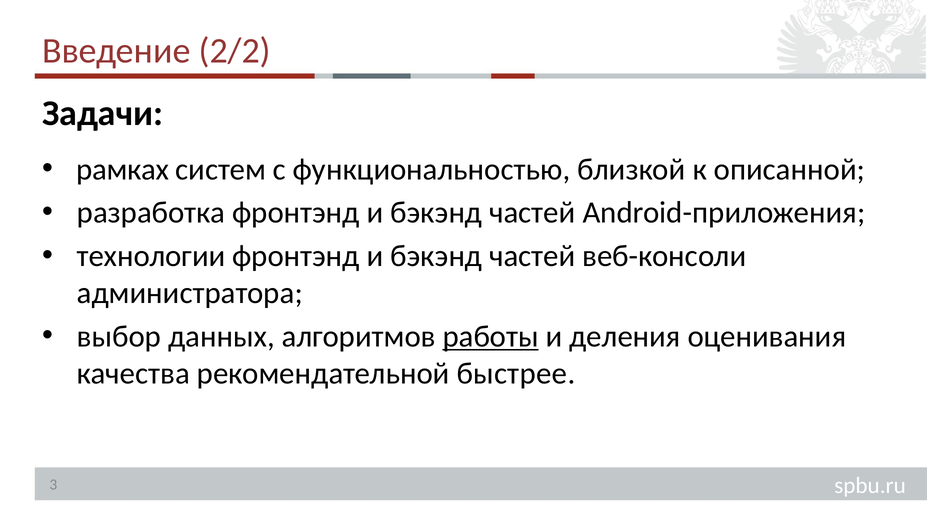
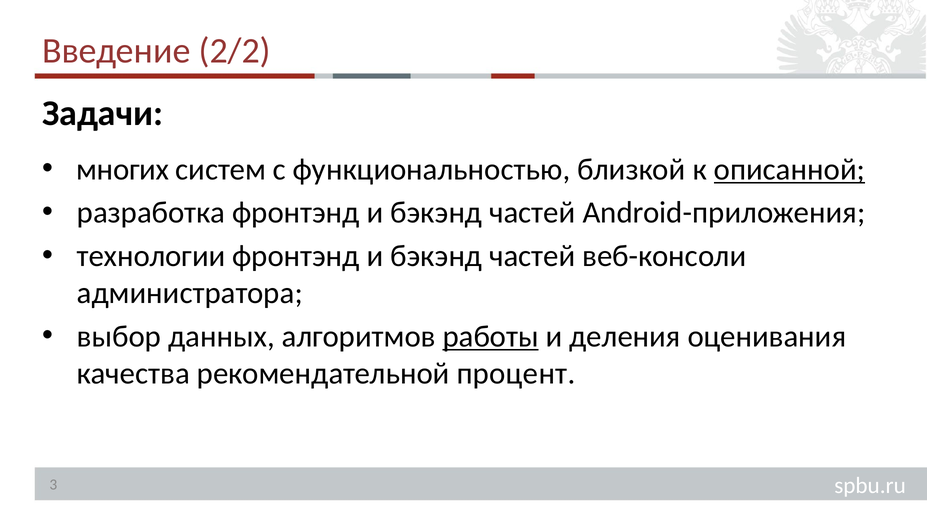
рамках: рамках -> многих
описанной underline: none -> present
быстрее: быстрее -> процент
